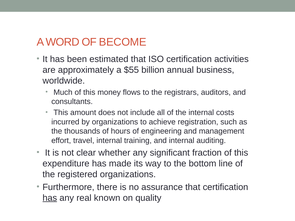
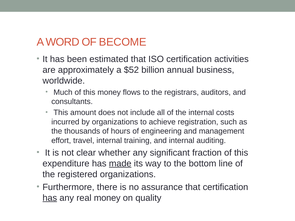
$55: $55 -> $52
made underline: none -> present
real known: known -> money
